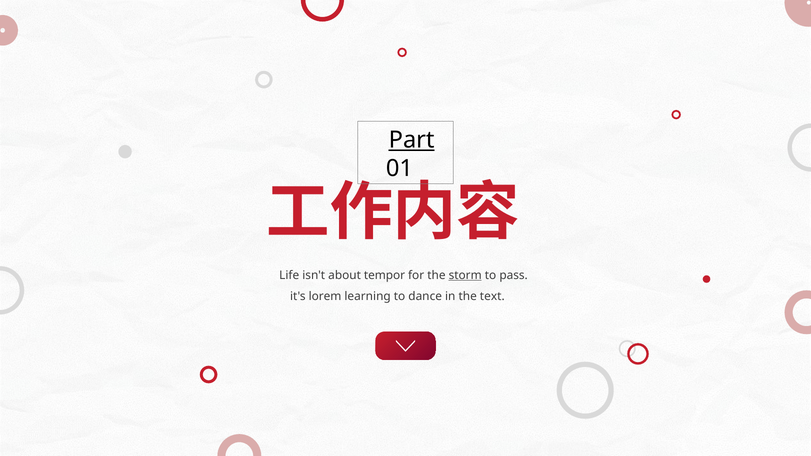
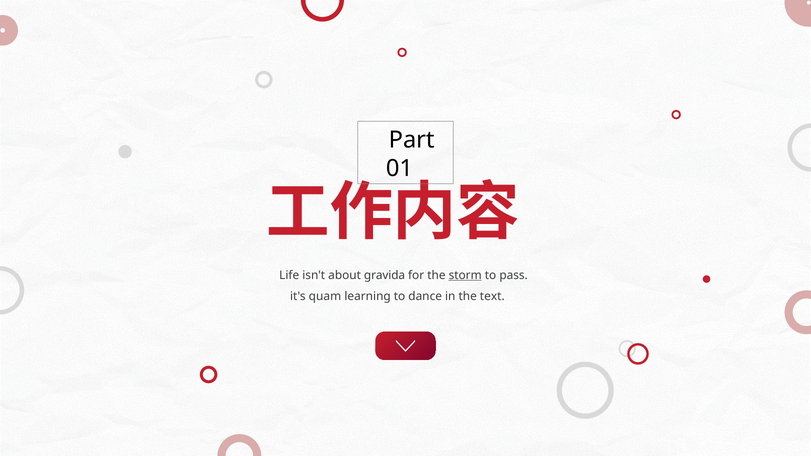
Part underline: present -> none
tempor: tempor -> gravida
lorem: lorem -> quam
